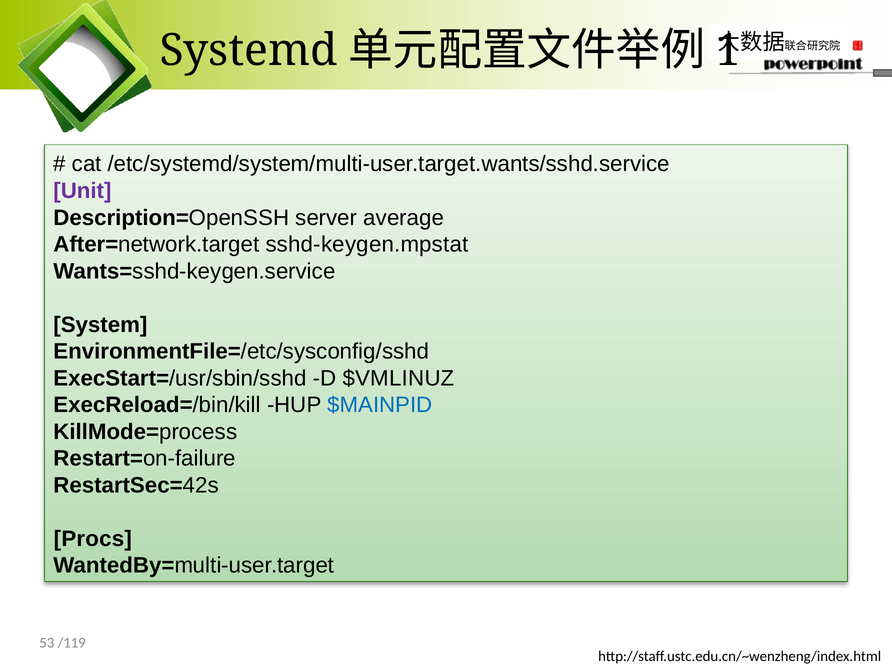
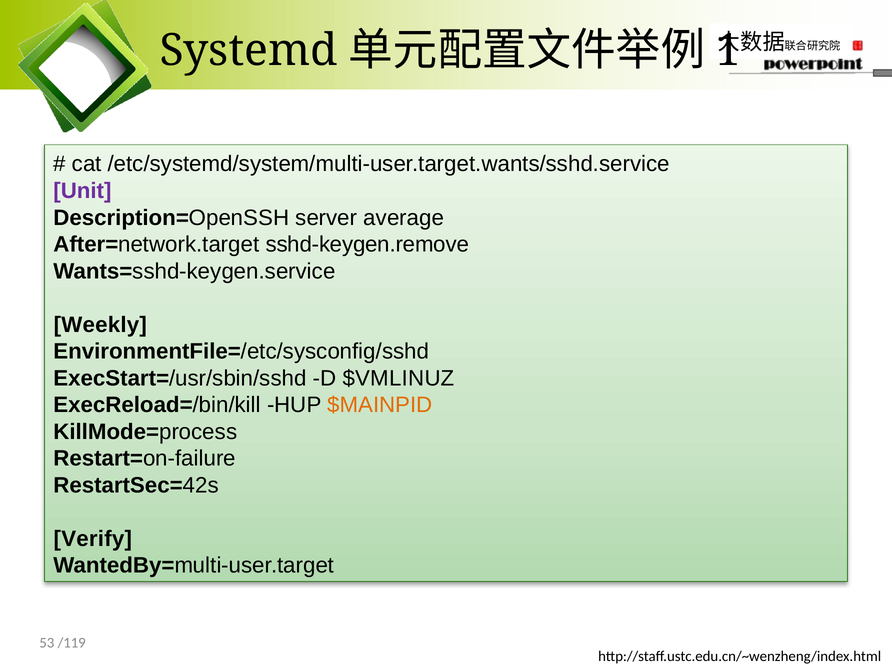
sshd-keygen.mpstat: sshd-keygen.mpstat -> sshd-keygen.remove
System: System -> Weekly
$MAINPID colour: blue -> orange
Procs: Procs -> Verify
